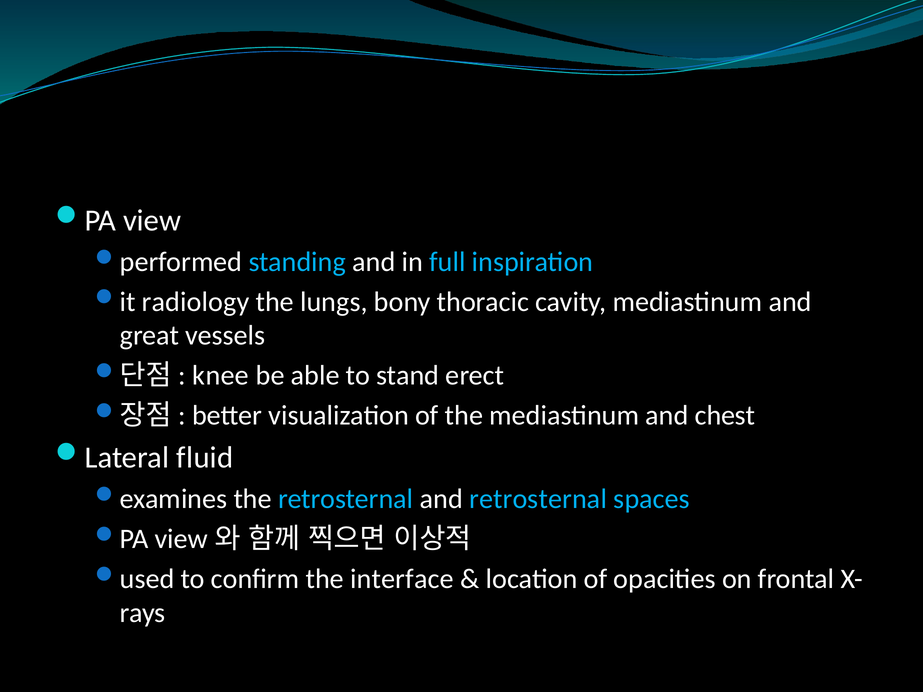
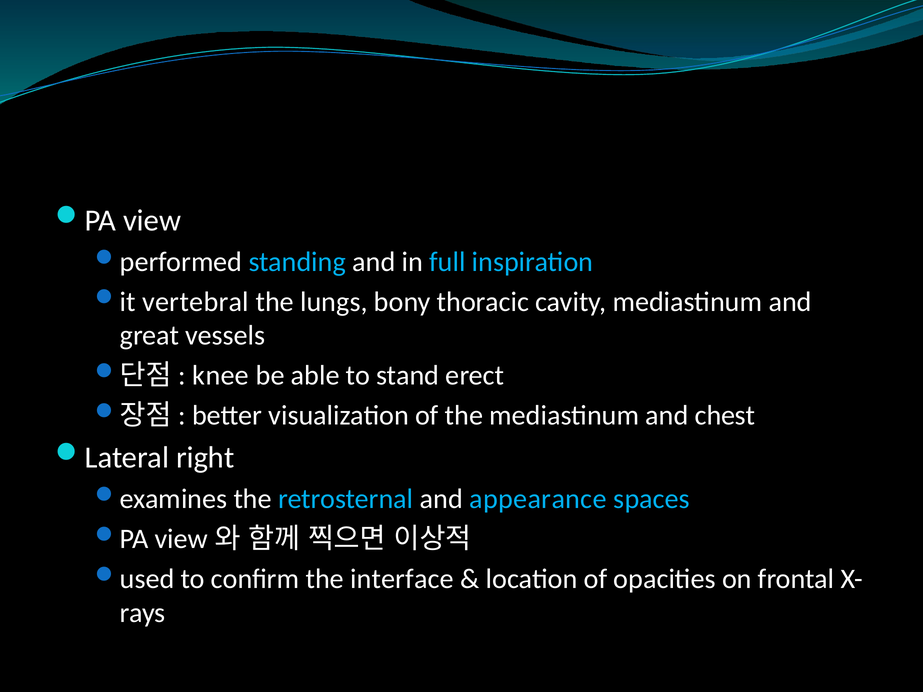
radiology: radiology -> vertebral
fluid: fluid -> right
and retrosternal: retrosternal -> appearance
